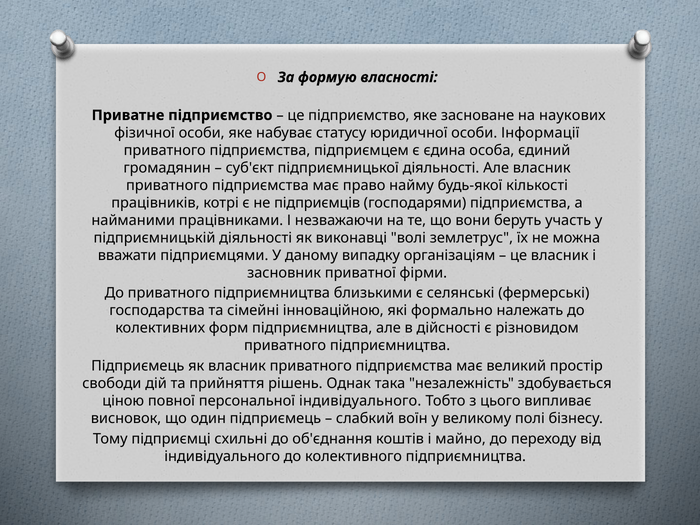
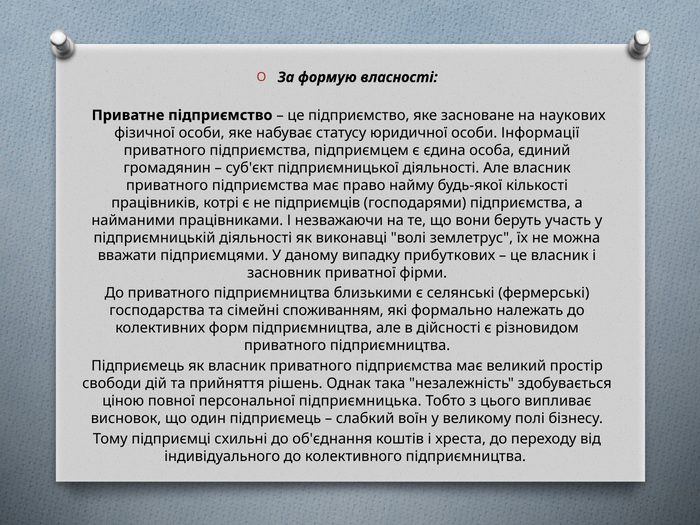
організаціям: організаціям -> прибуткових
інноваційною: інноваційною -> споживанням
персональної індивідуального: індивідуального -> підприємницька
майно: майно -> хреста
